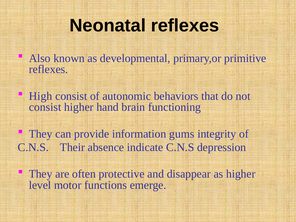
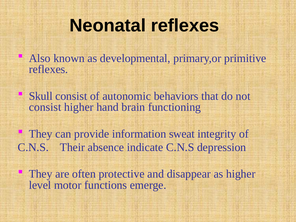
High: High -> Skull
gums: gums -> sweat
